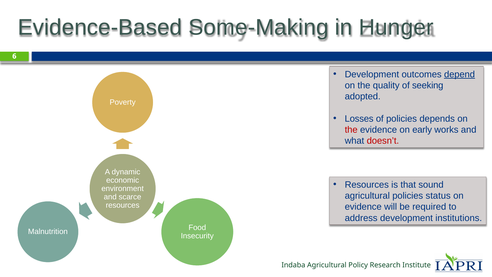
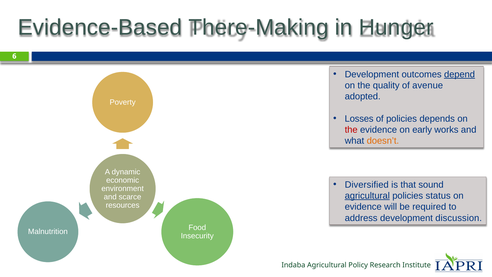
Some-Making: Some-Making -> There-Making
seeking: seeking -> avenue
doesn’t colour: red -> orange
Resources at (367, 185): Resources -> Diversified
agricultural at (367, 196) underline: none -> present
institutions: institutions -> discussion
